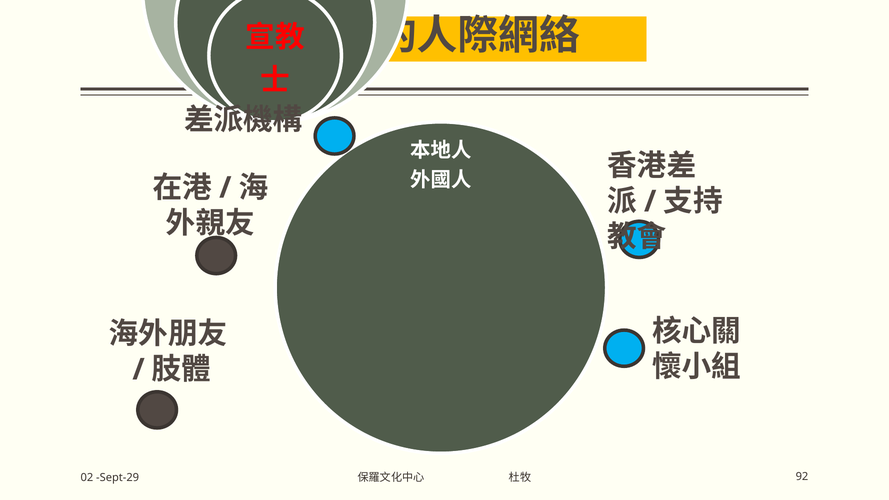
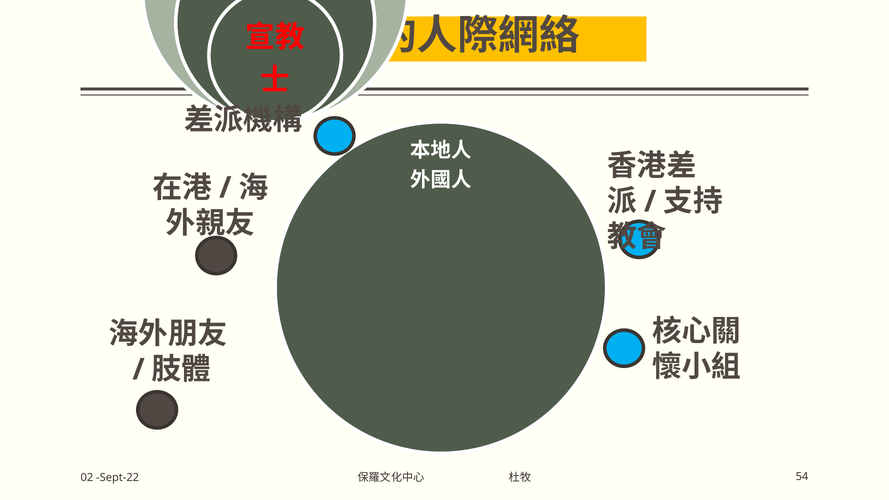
92: 92 -> 54
Sept-29: Sept-29 -> Sept-22
